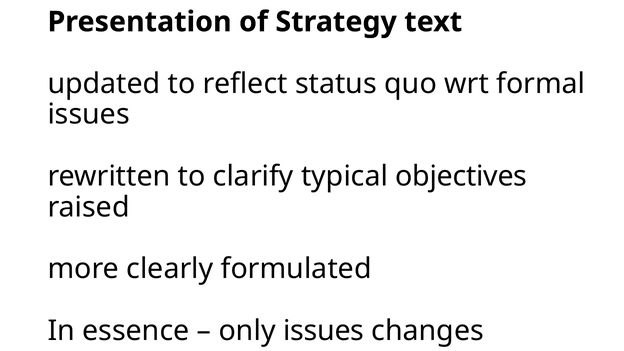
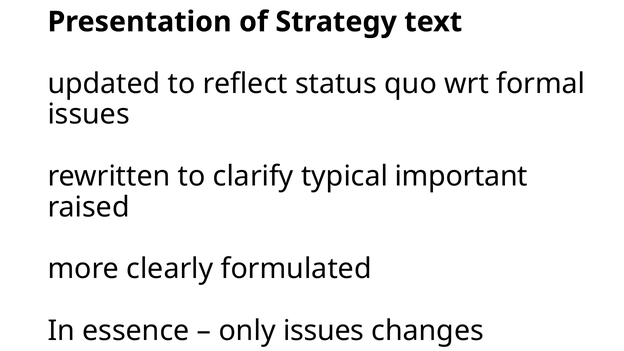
objectives: objectives -> important
